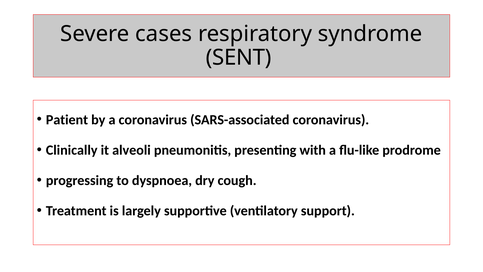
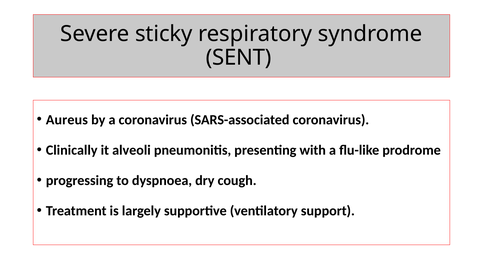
cases: cases -> sticky
Patient: Patient -> Aureus
